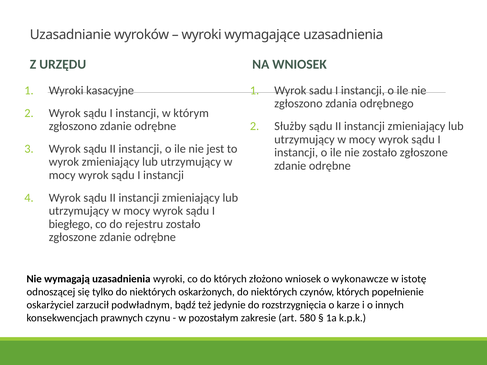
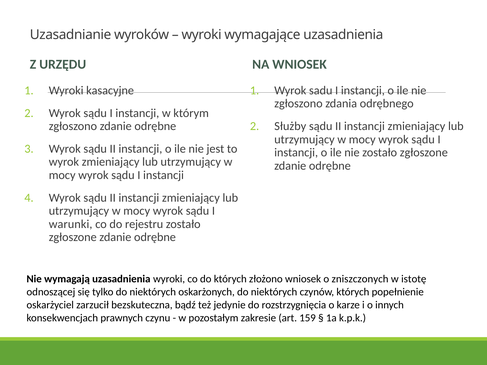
biegłego: biegłego -> warunki
wykonawcze: wykonawcze -> zniszczonych
podwładnym: podwładnym -> bezskuteczna
580: 580 -> 159
